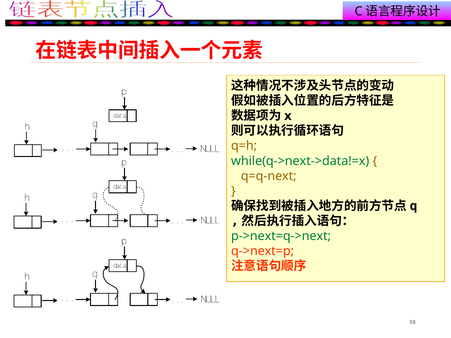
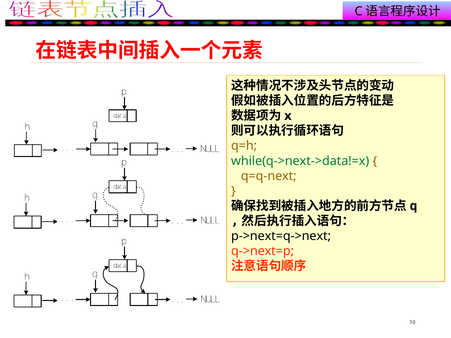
p->next=q->next colour: green -> black
